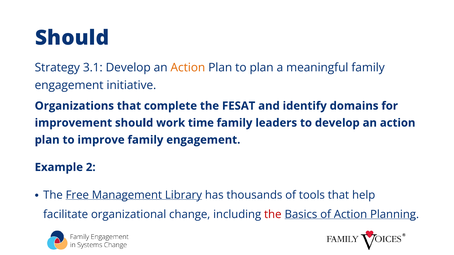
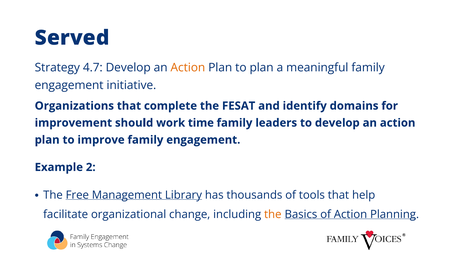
Should at (72, 38): Should -> Served
3.1: 3.1 -> 4.7
the at (273, 215) colour: red -> orange
